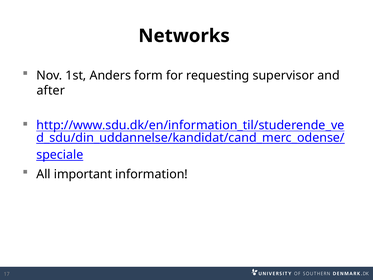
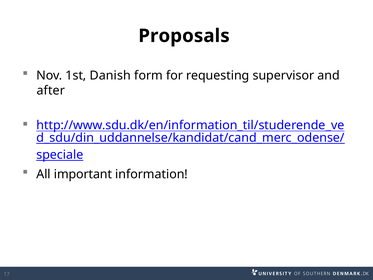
Networks: Networks -> Proposals
Anders: Anders -> Danish
